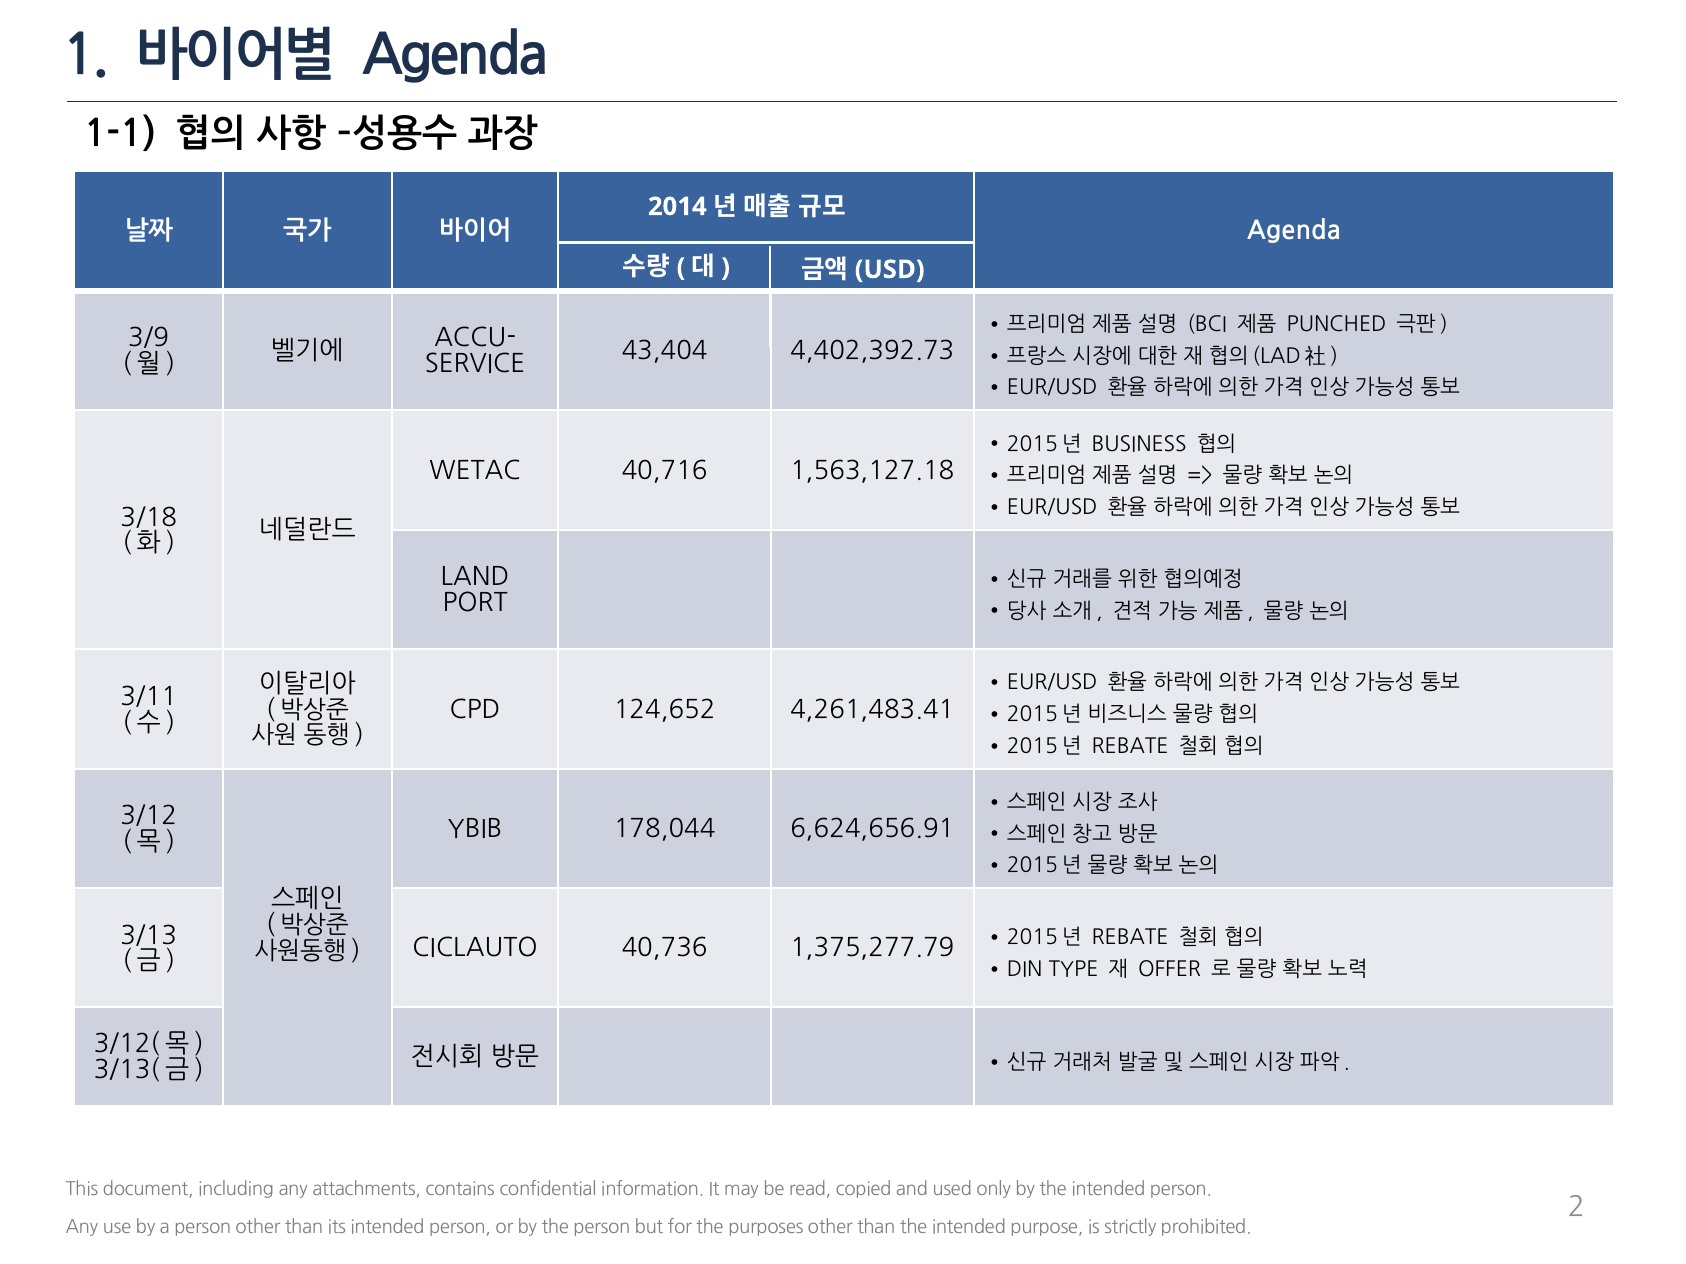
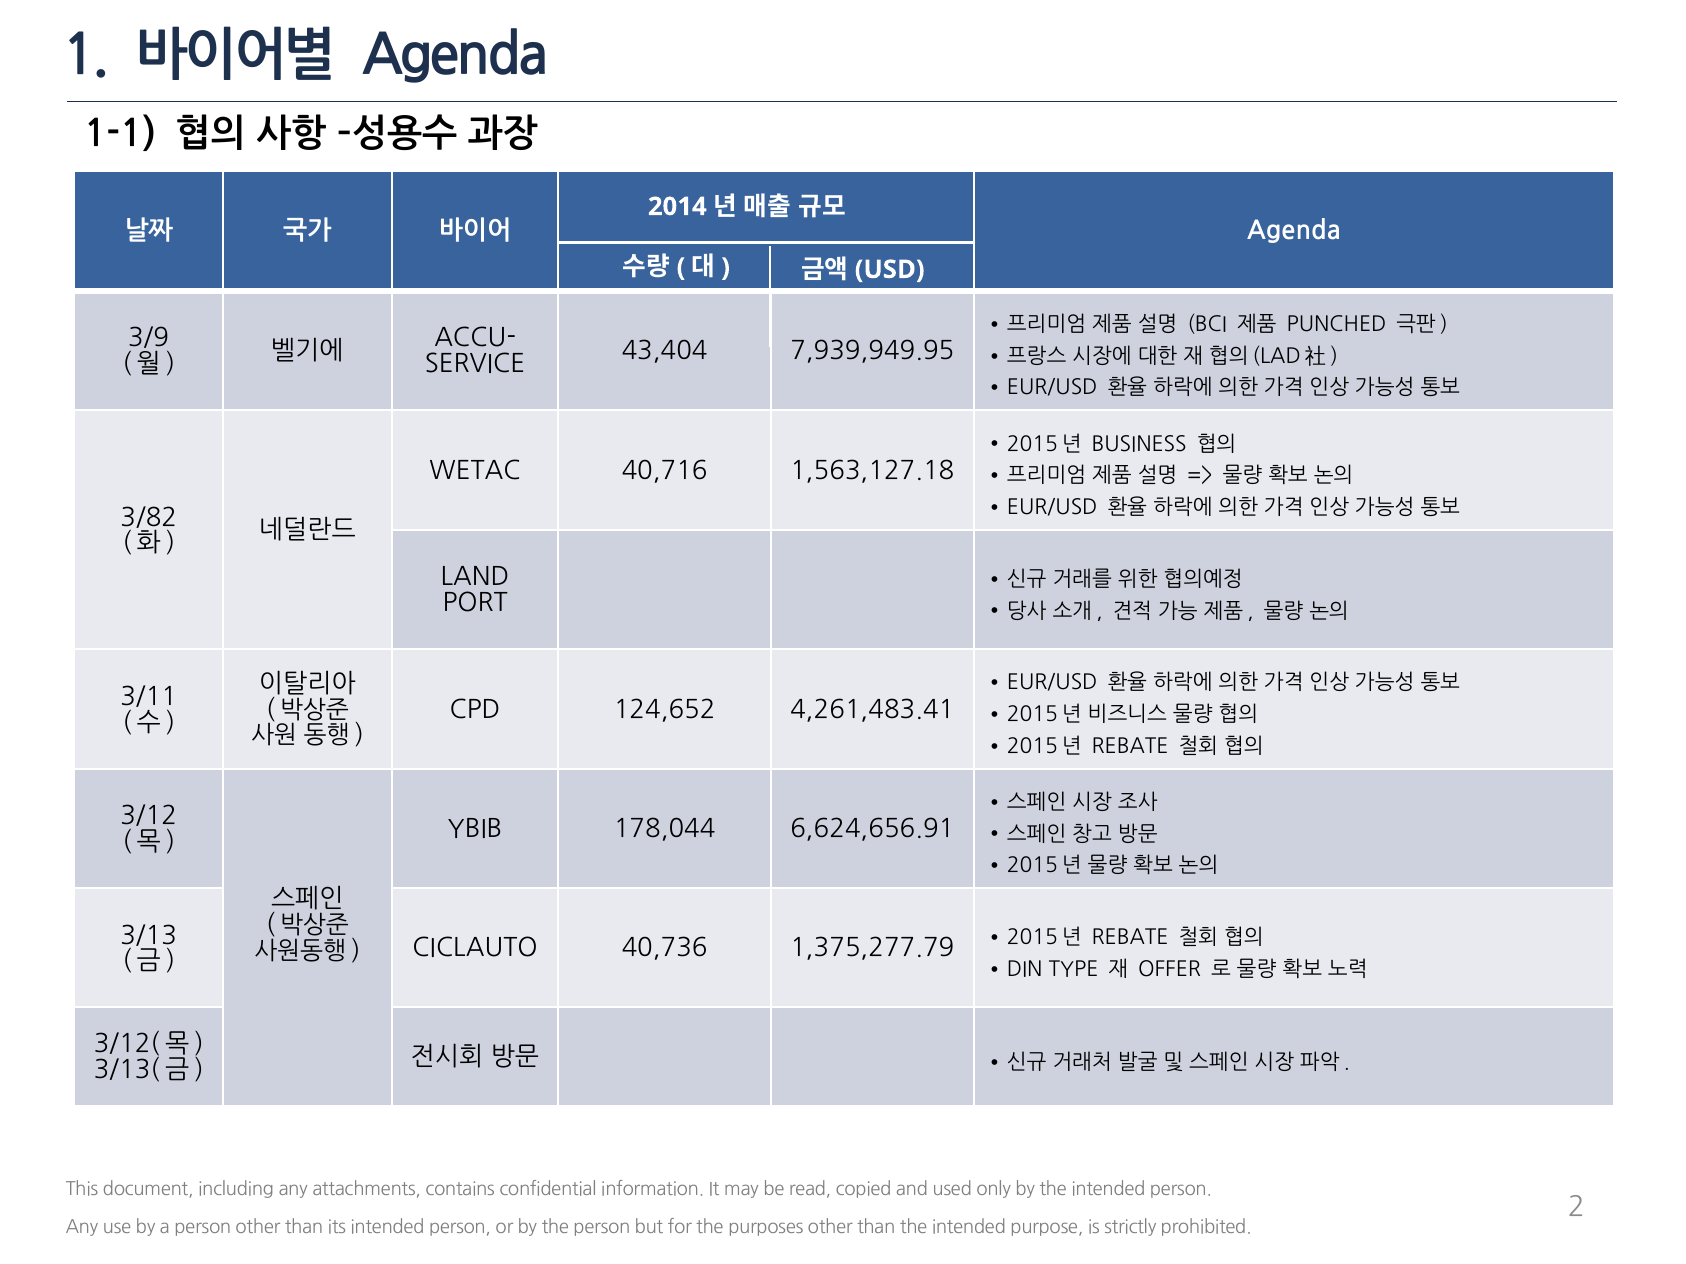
4,402,392.73: 4,402,392.73 -> 7,939,949.95
3/18: 3/18 -> 3/82
